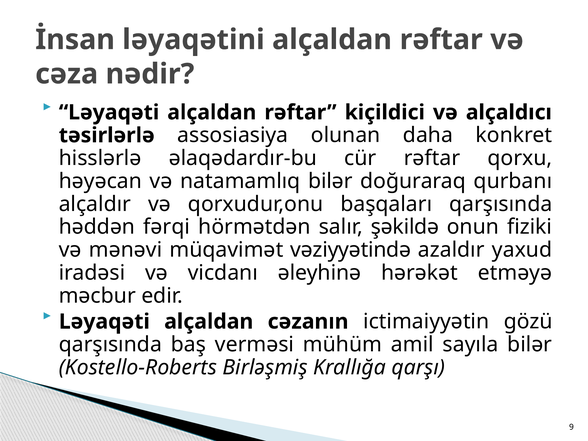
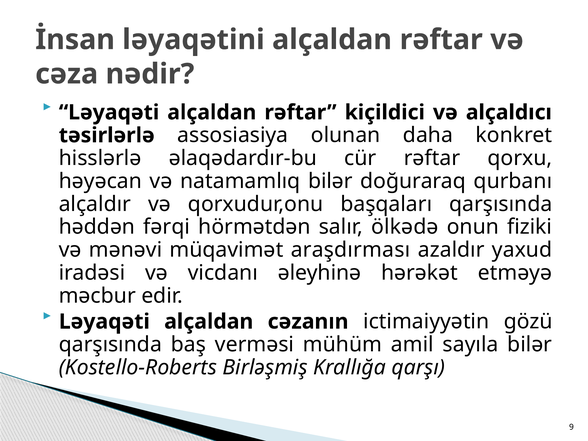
şəkildə: şəkildə -> ölkədə
vəziyyətində: vəziyyətində -> araşdırması
